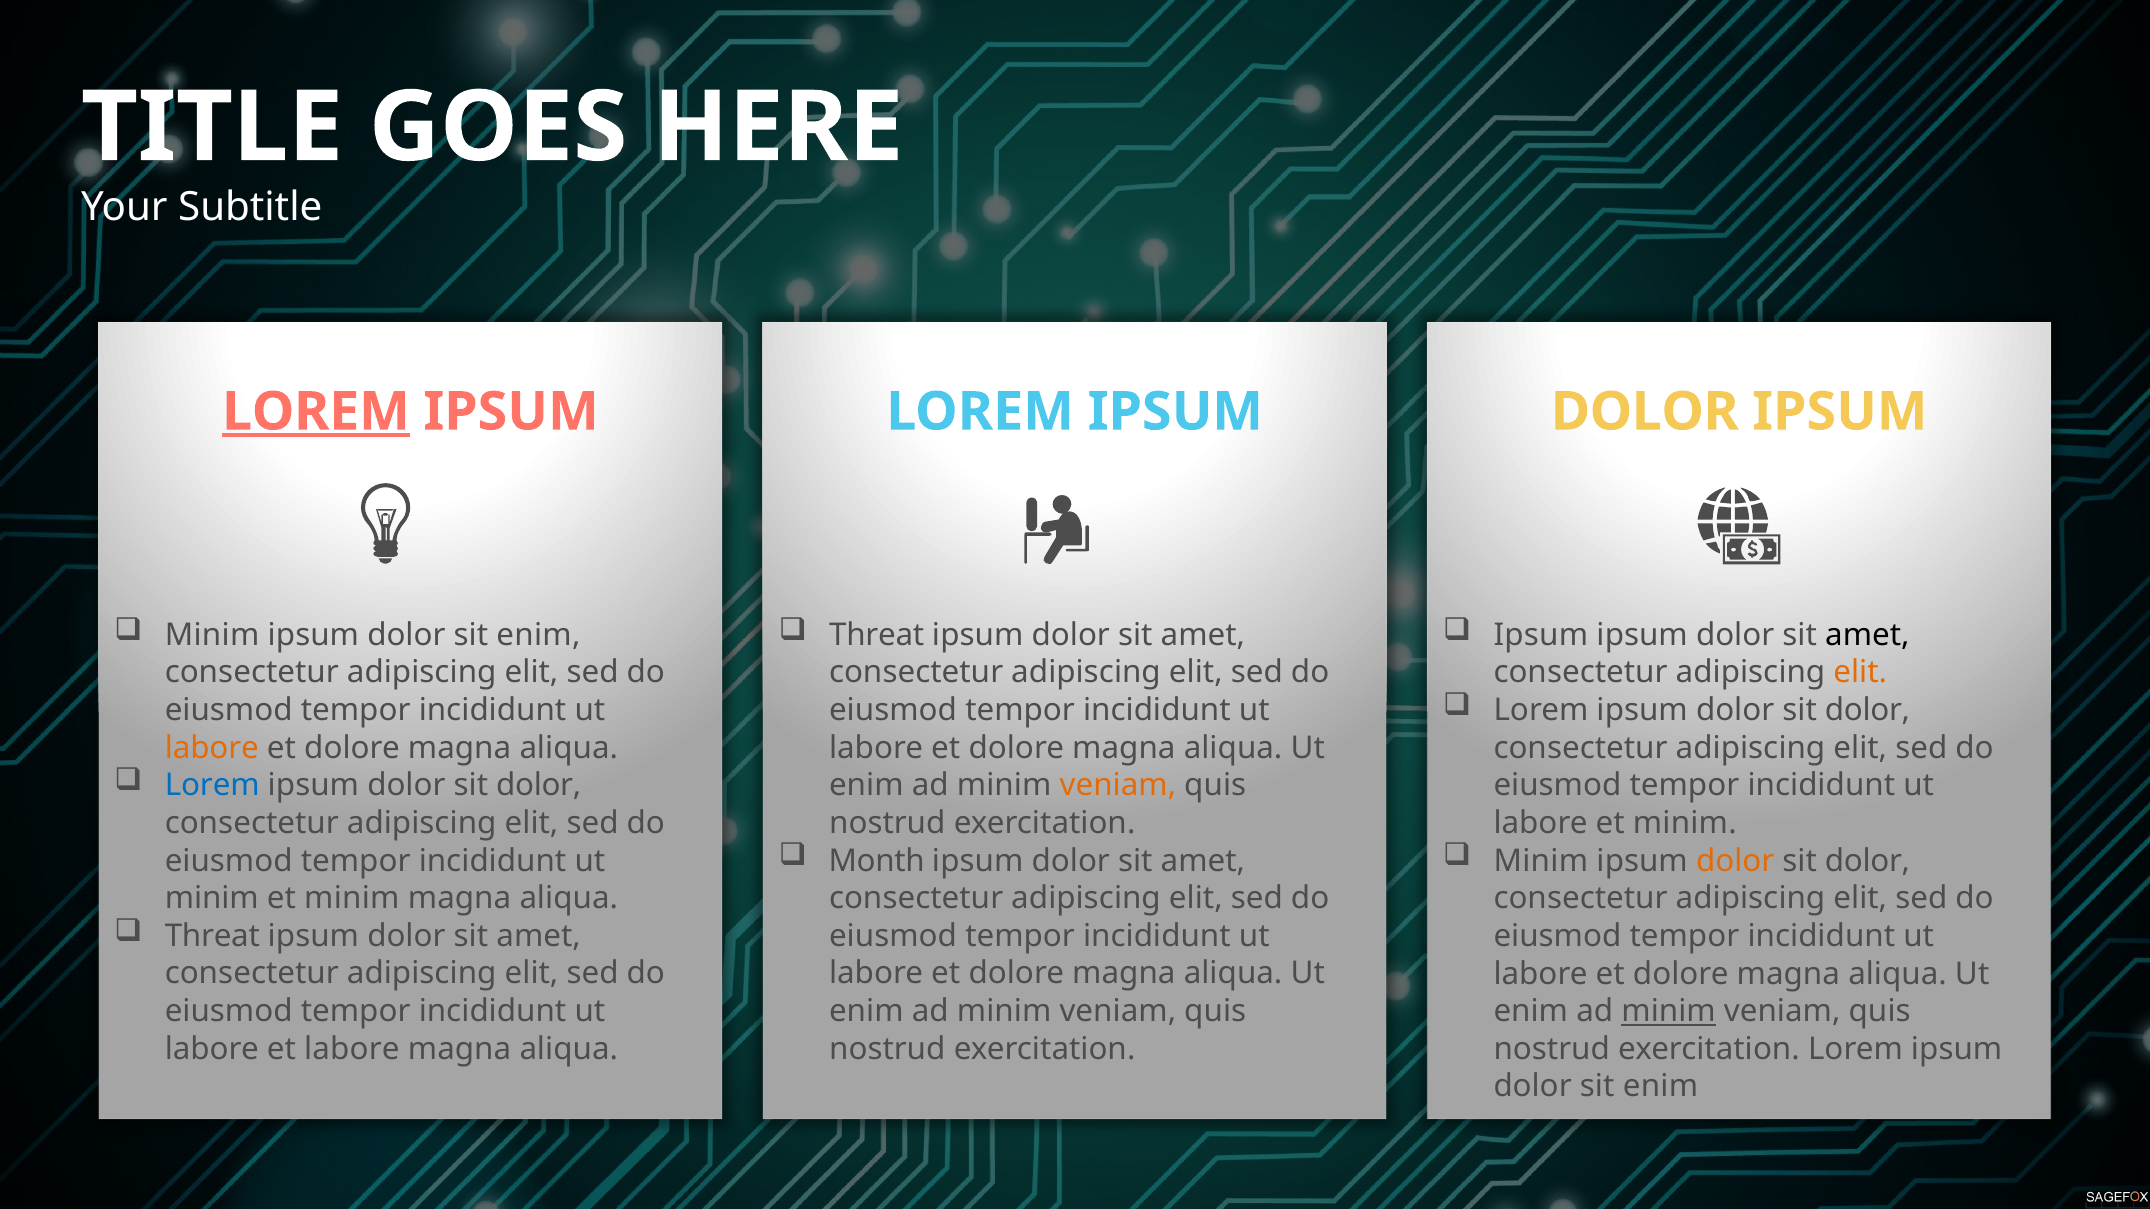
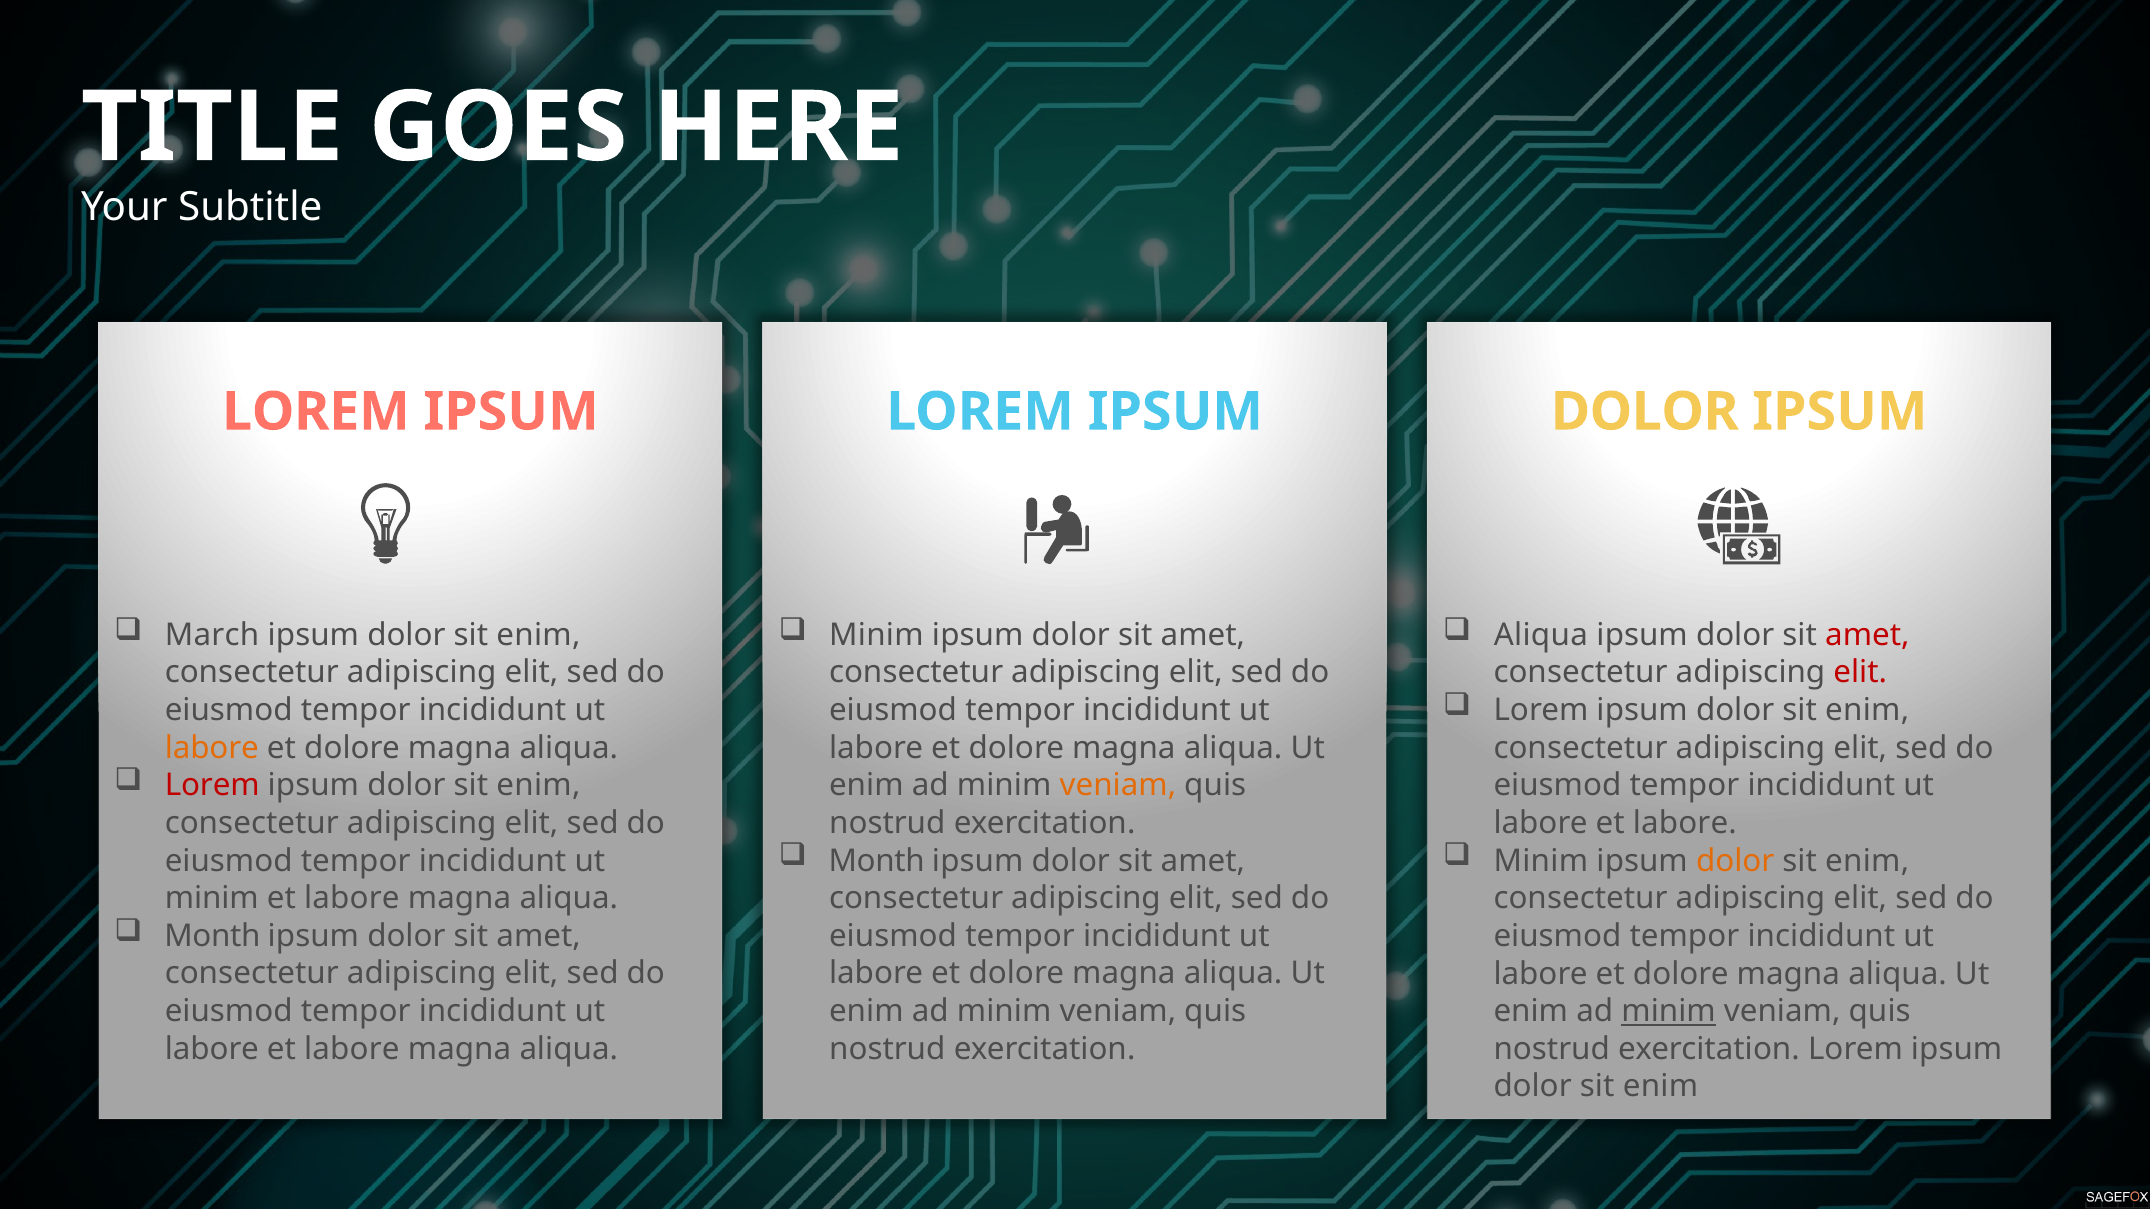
LOREM at (316, 412) underline: present -> none
Minim at (212, 635): Minim -> March
Threat at (877, 635): Threat -> Minim
Ipsum at (1541, 635): Ipsum -> Aliqua
amet at (1867, 635) colour: black -> red
elit at (1860, 673) colour: orange -> red
dolor at (1868, 710): dolor -> enim
Lorem at (212, 786) colour: blue -> red
dolor at (539, 786): dolor -> enim
minim at (1685, 823): minim -> labore
dolor at (1868, 861): dolor -> enim
minim at (352, 899): minim -> labore
Threat at (212, 936): Threat -> Month
